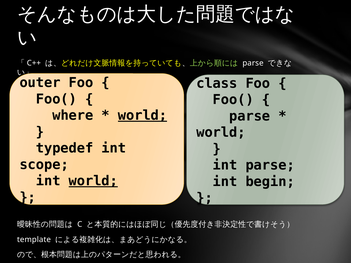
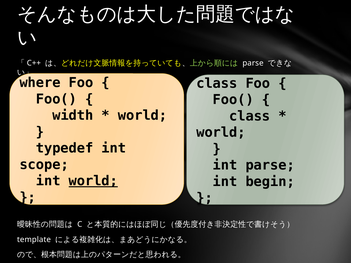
outer: outer -> where
where: where -> width
world at (143, 115) underline: present -> none
parse at (250, 116): parse -> class
